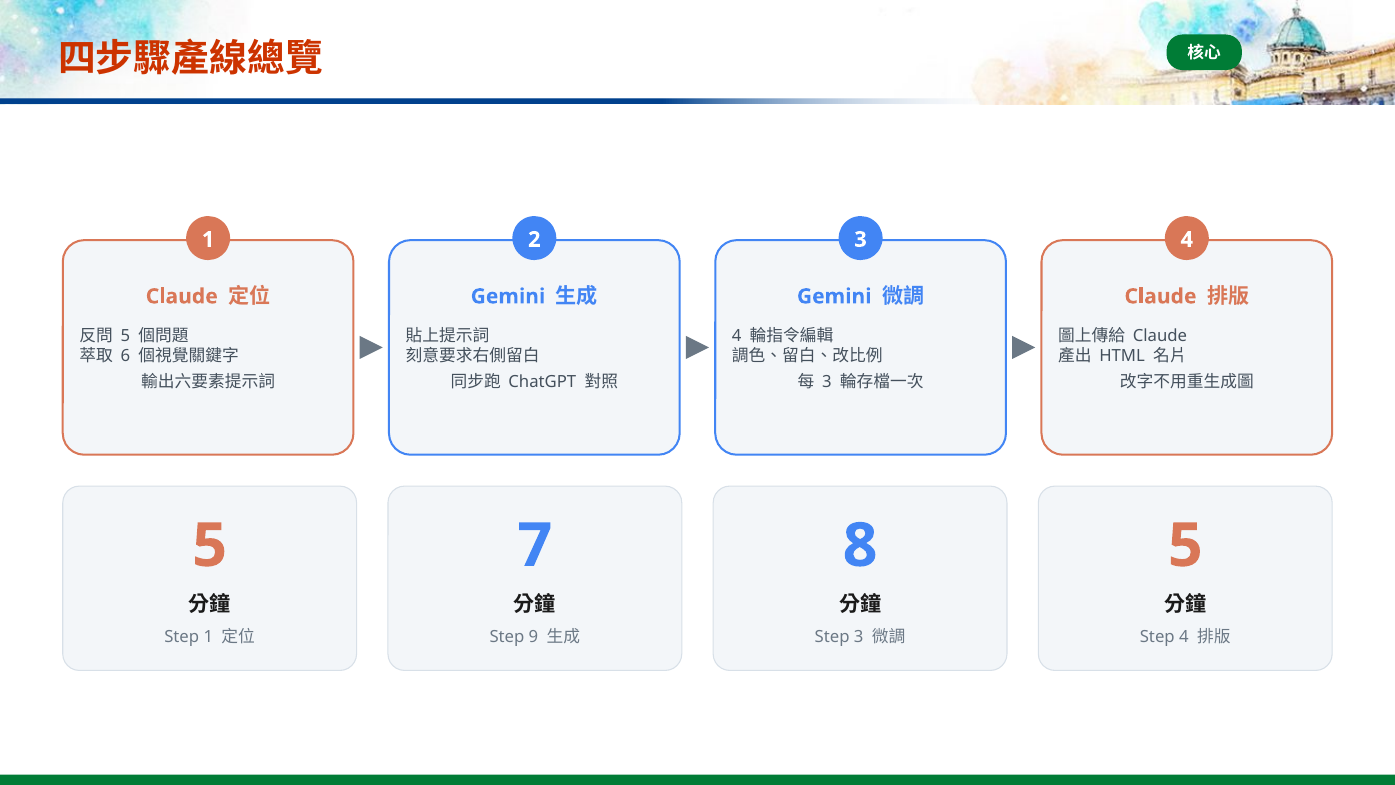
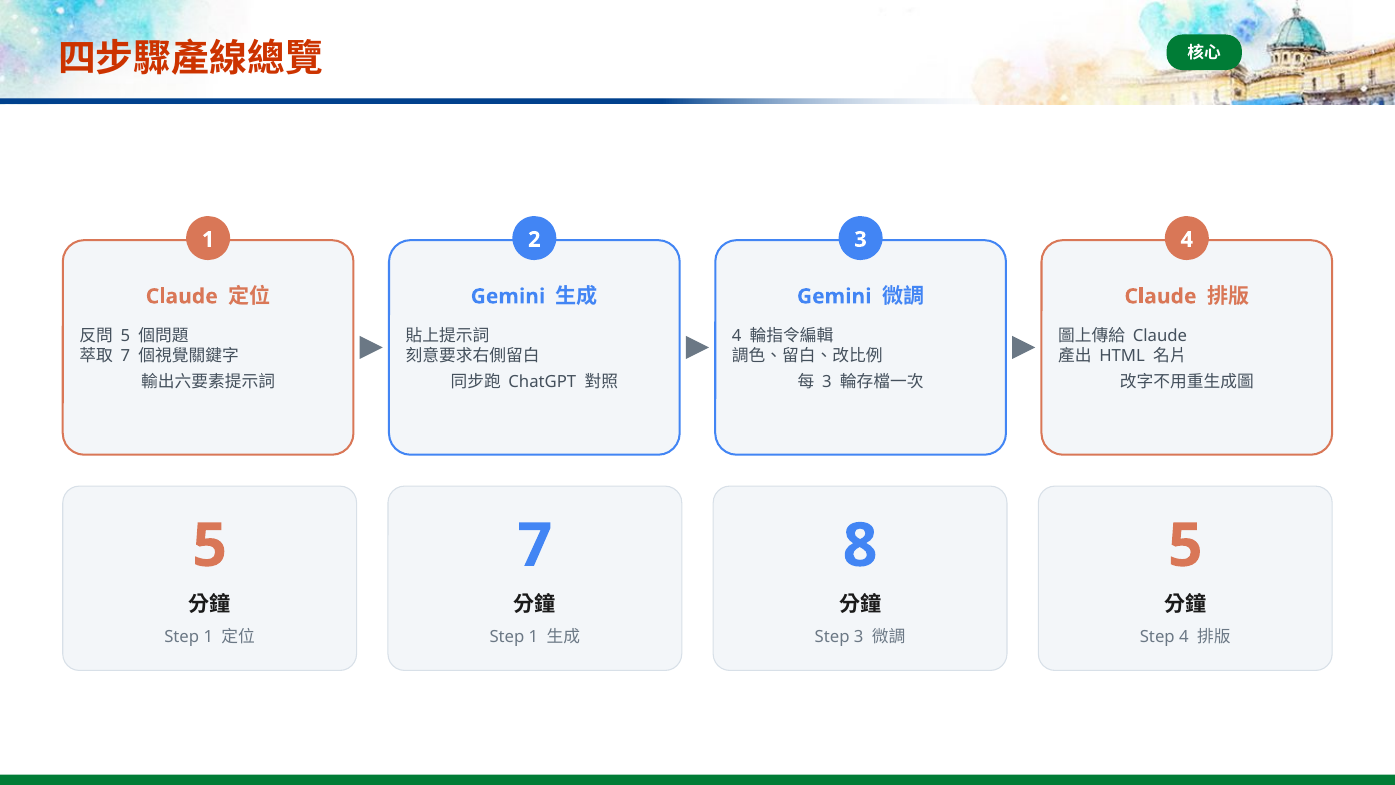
6 at (125, 356): 6 -> 7
9 at (534, 637): 9 -> 1
